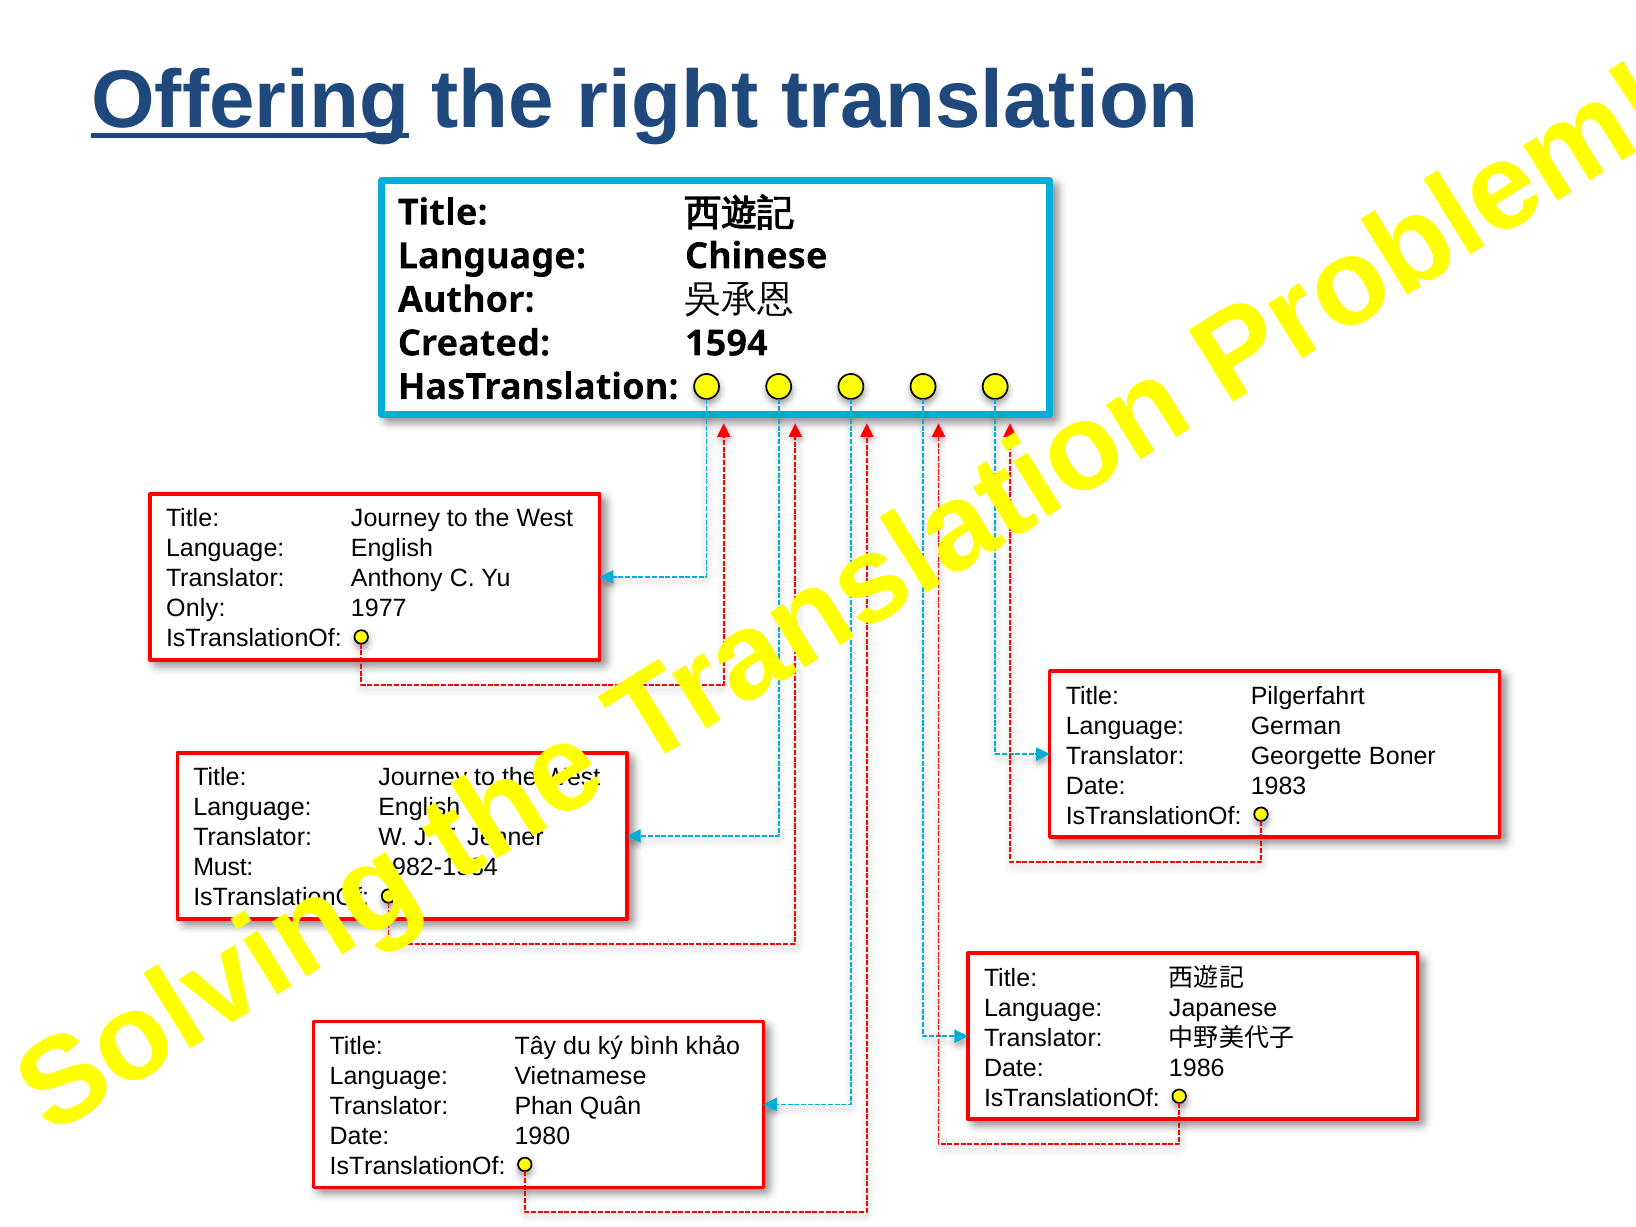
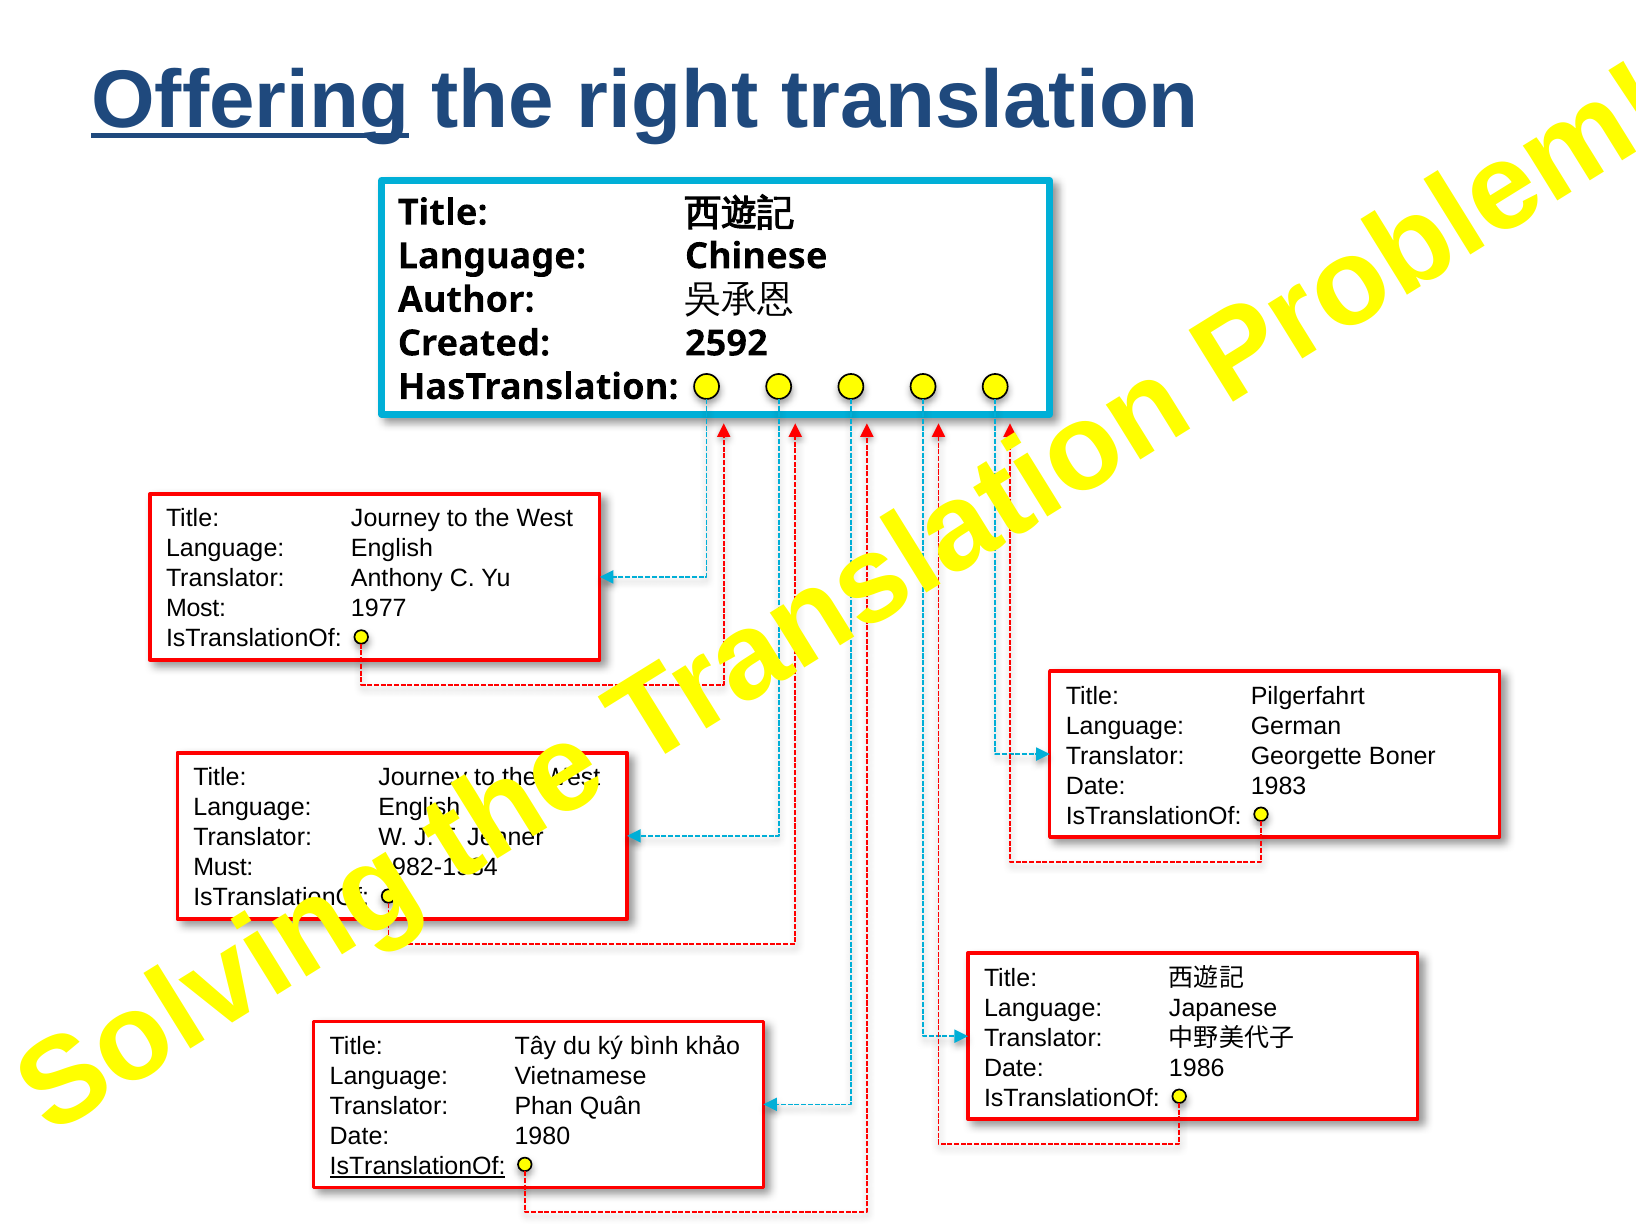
1594: 1594 -> 2592
Only: Only -> Most
IsTranslationOf at (418, 1166) underline: none -> present
